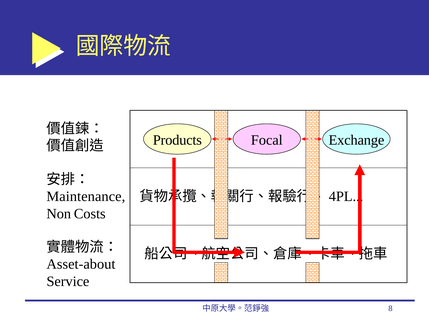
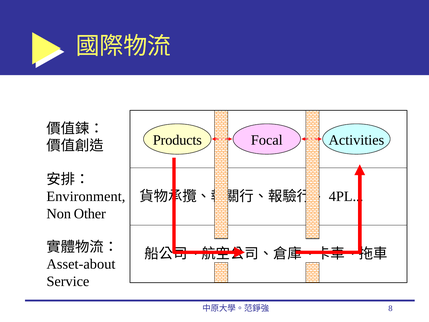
Exchange: Exchange -> Activities
Maintenance: Maintenance -> Environment
Costs: Costs -> Other
